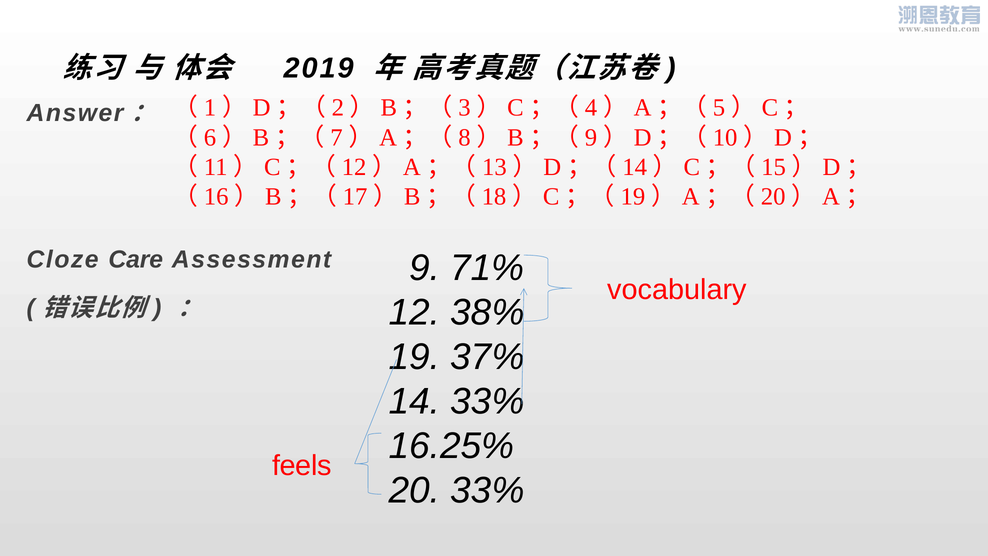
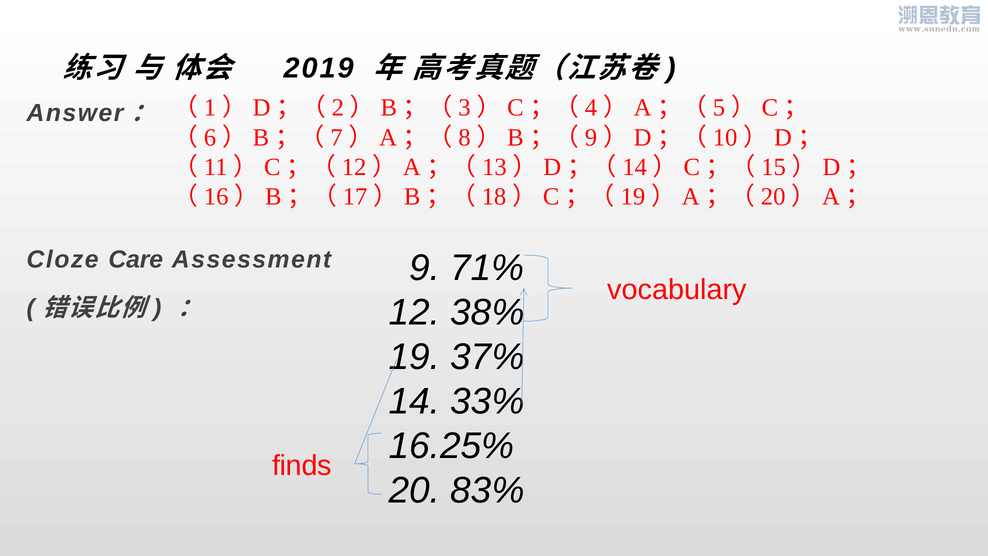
feels: feels -> finds
20 33%: 33% -> 83%
